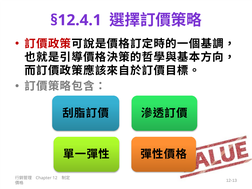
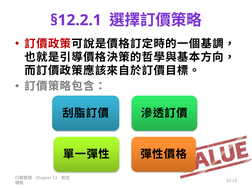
§12.4.1: §12.4.1 -> §12.2.1
